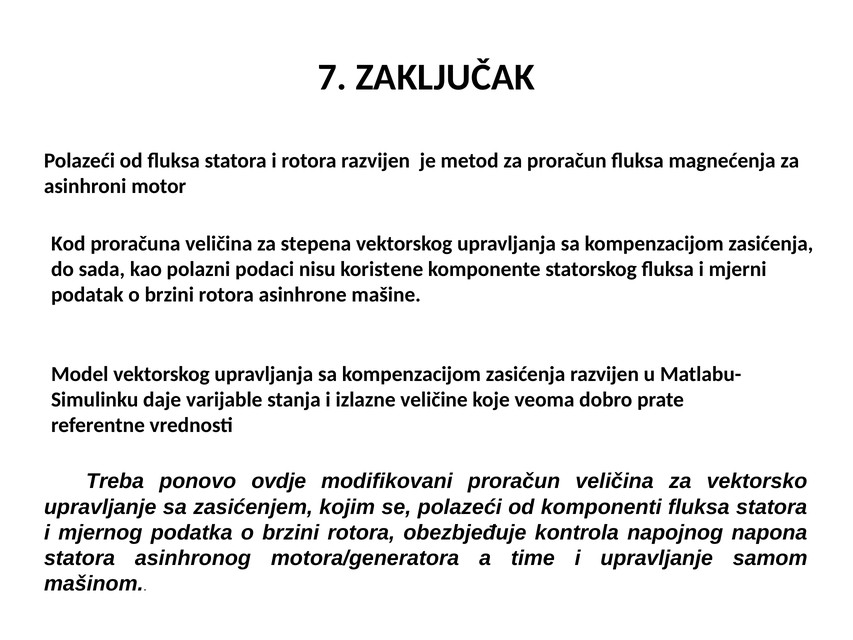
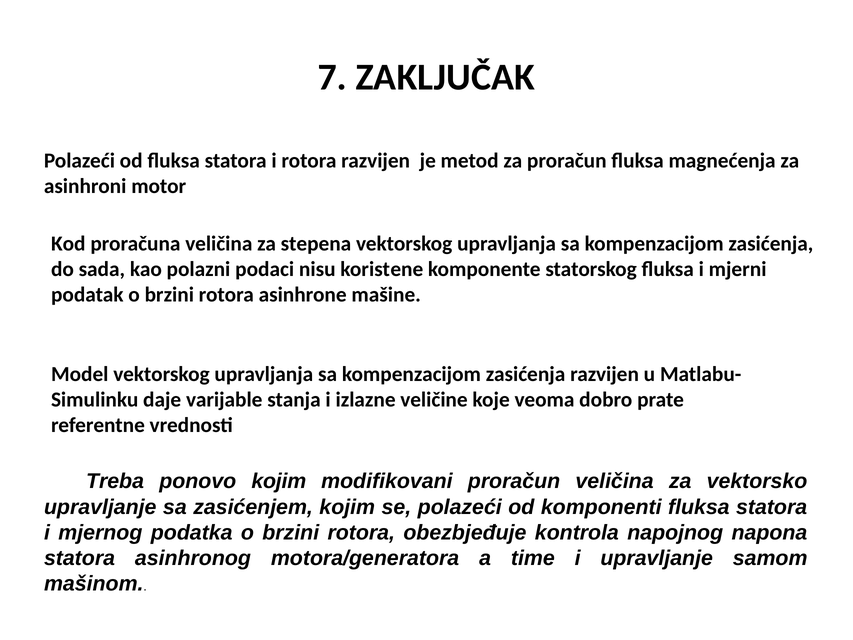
ponovo ovdje: ovdje -> kojim
